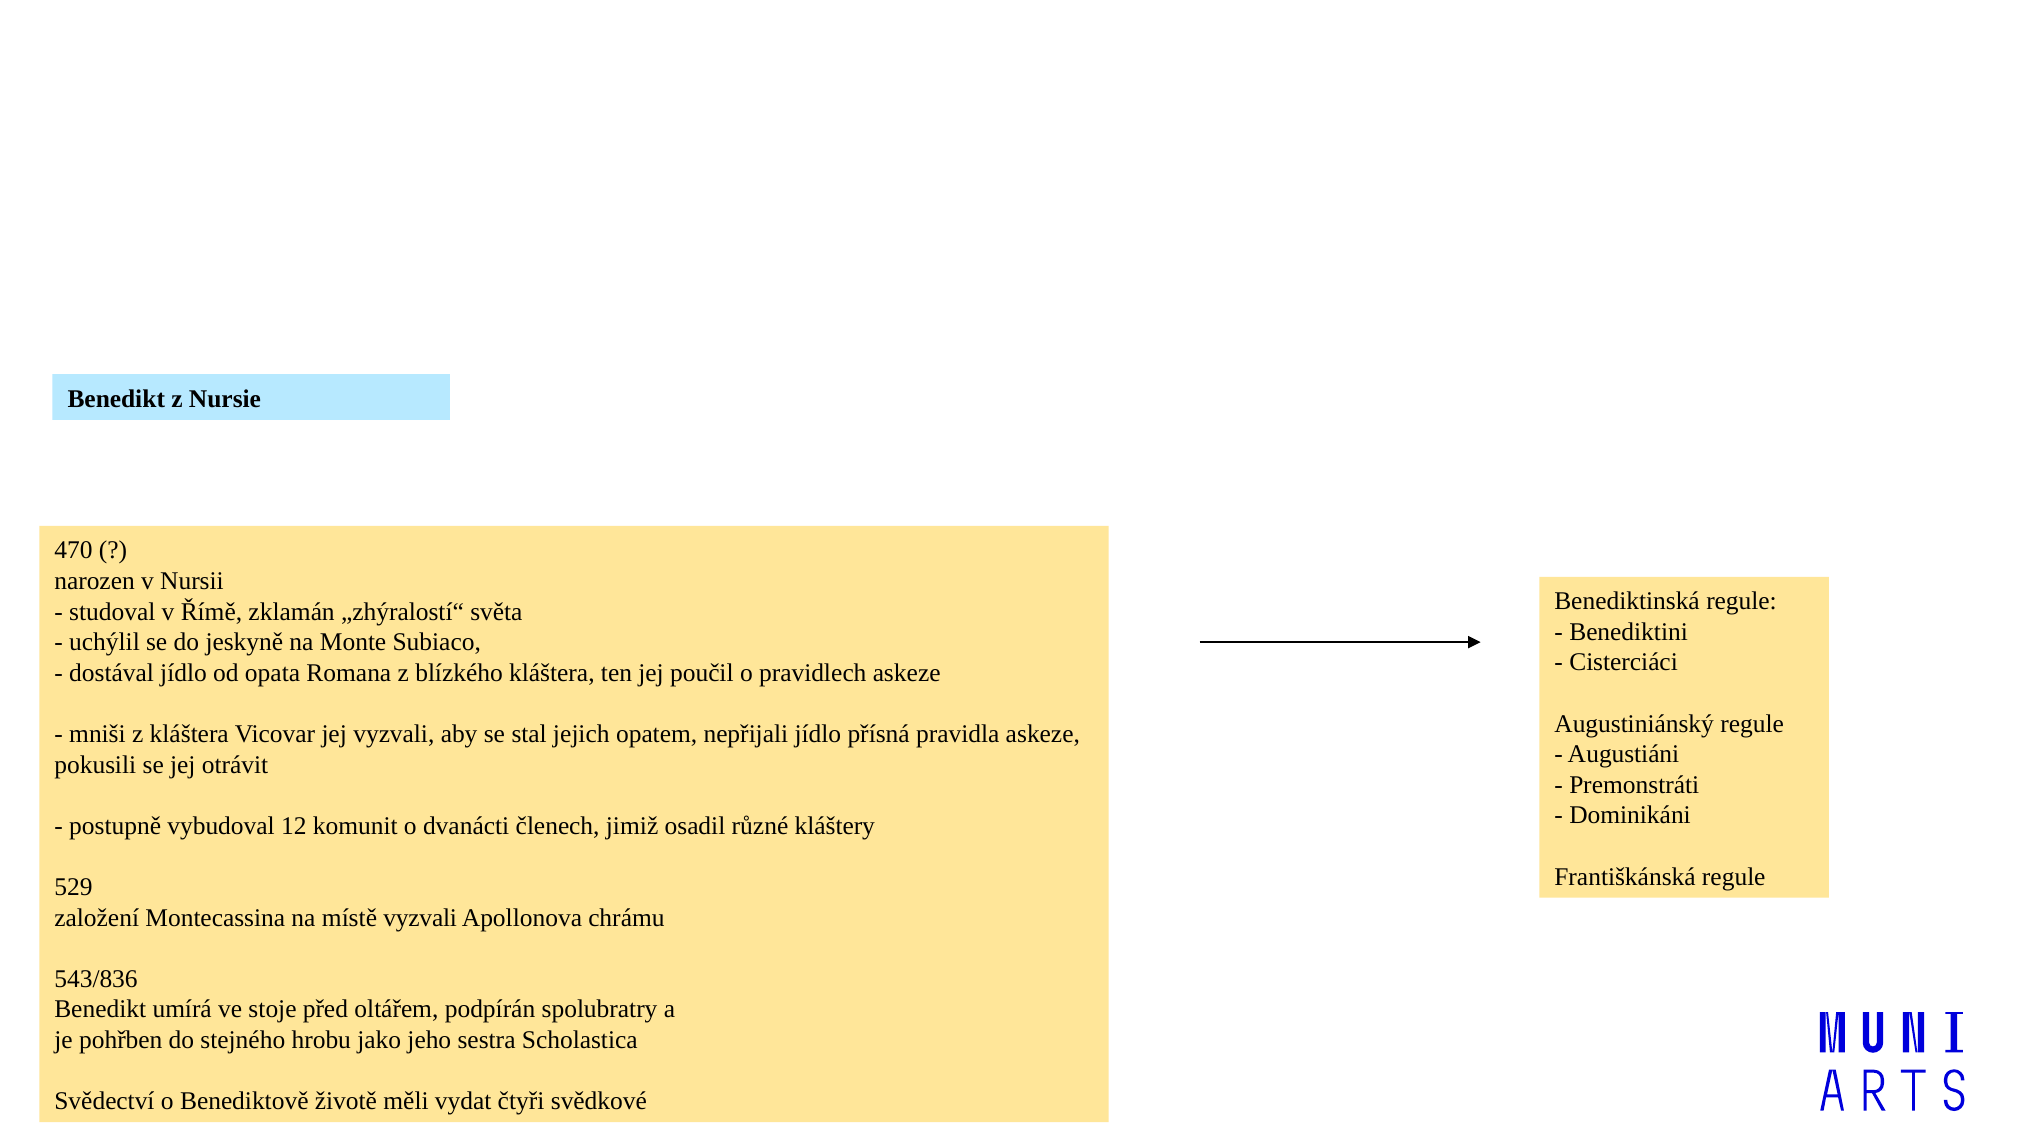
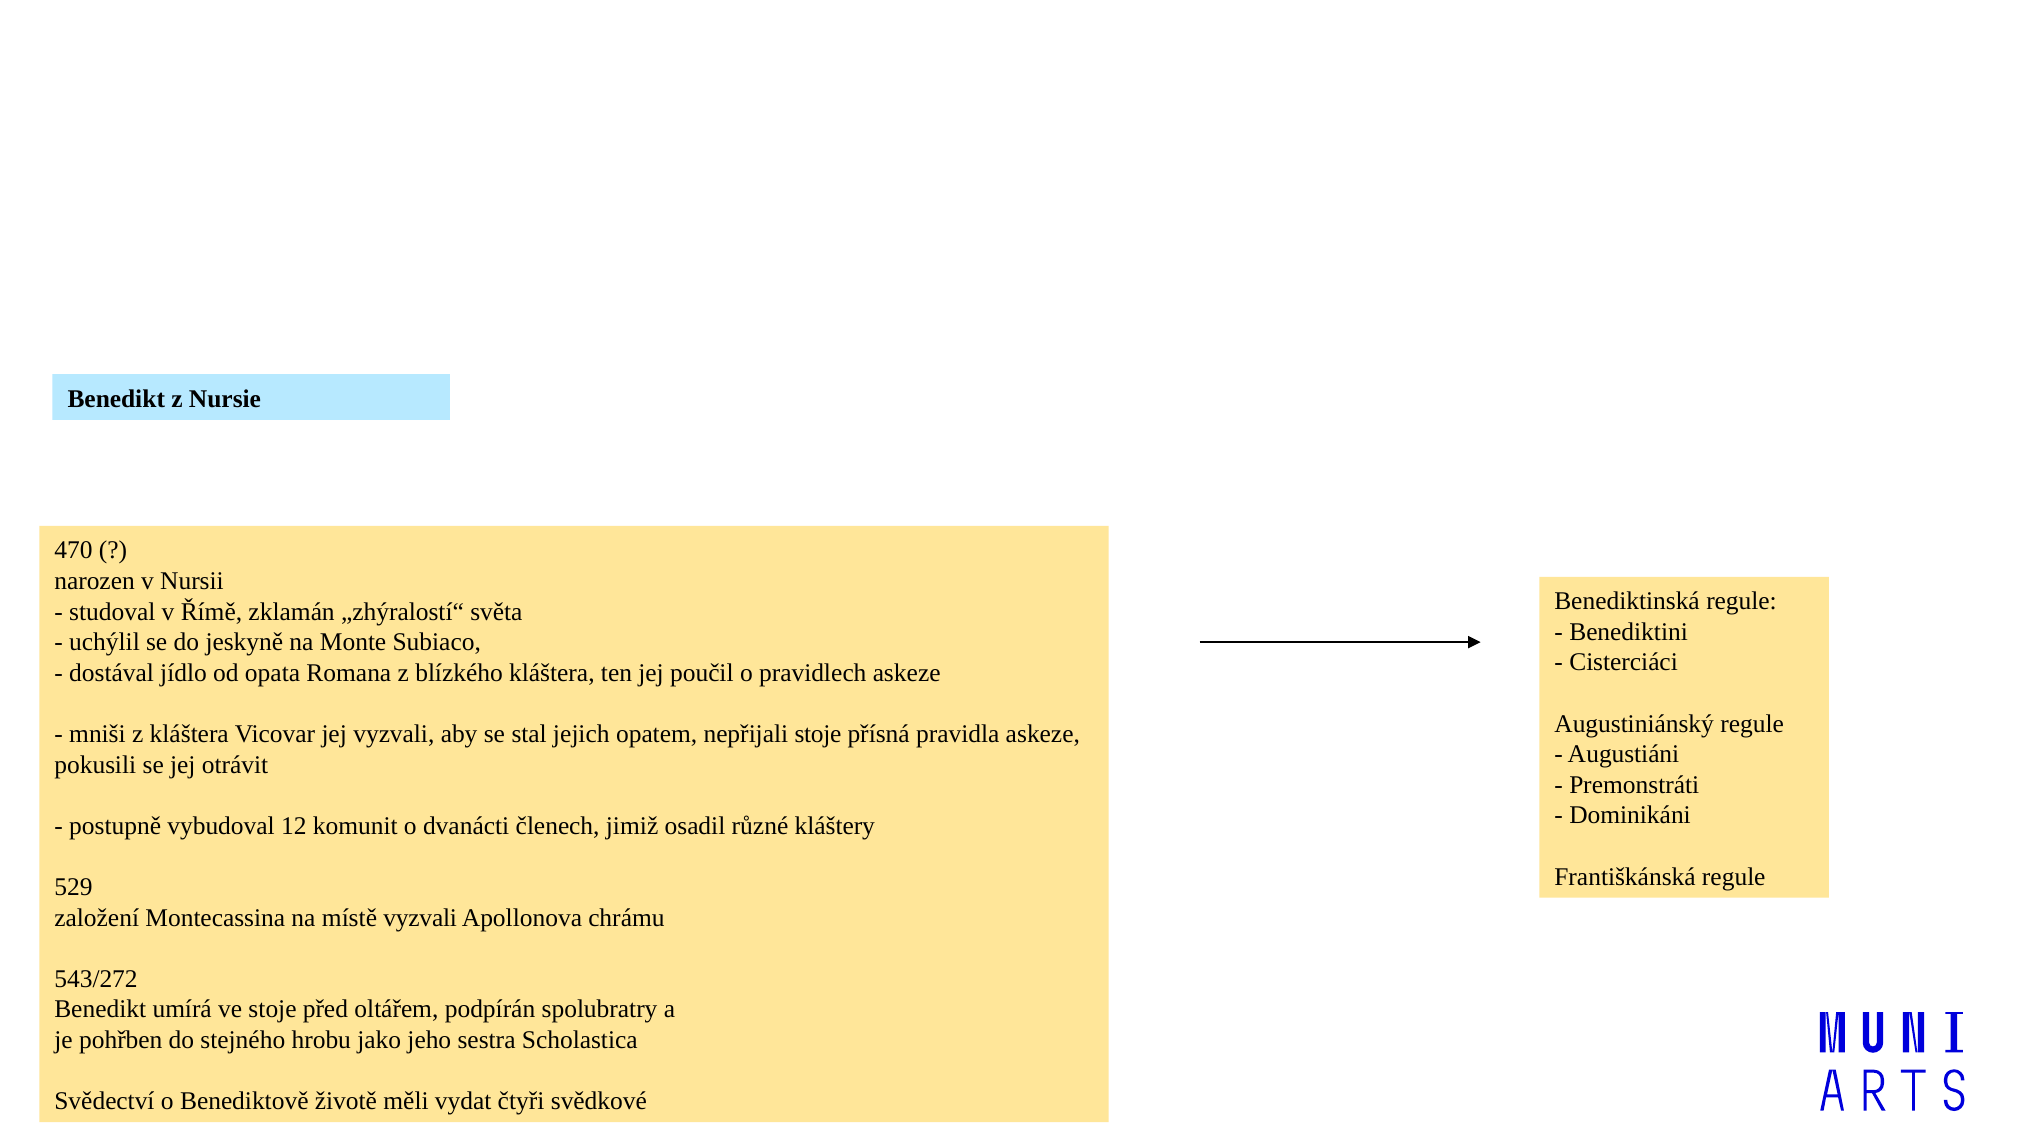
nepřijali jídlo: jídlo -> stoje
543/836: 543/836 -> 543/272
